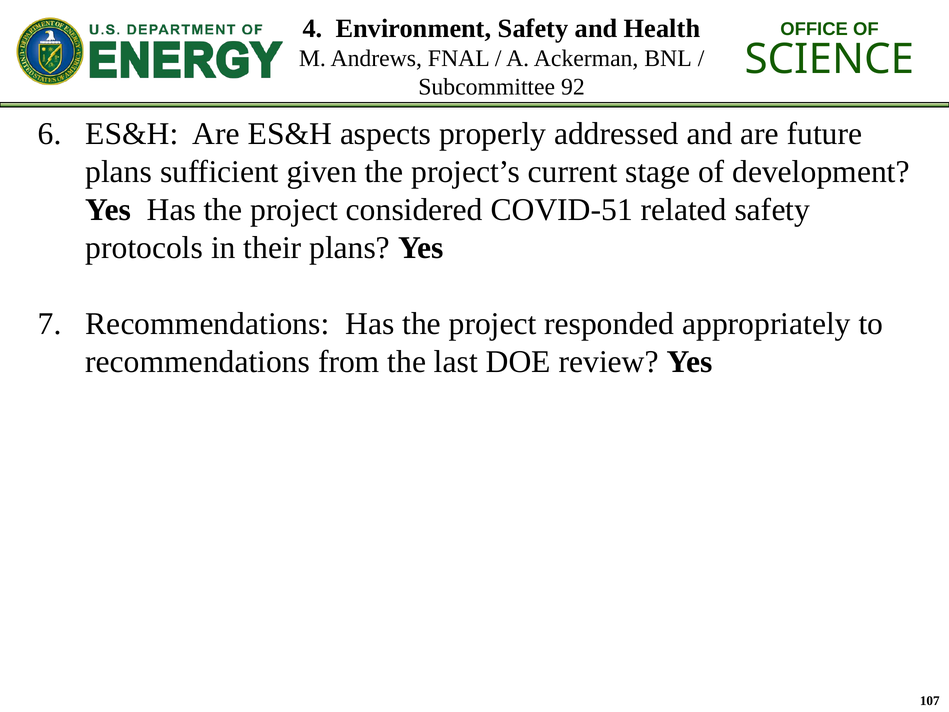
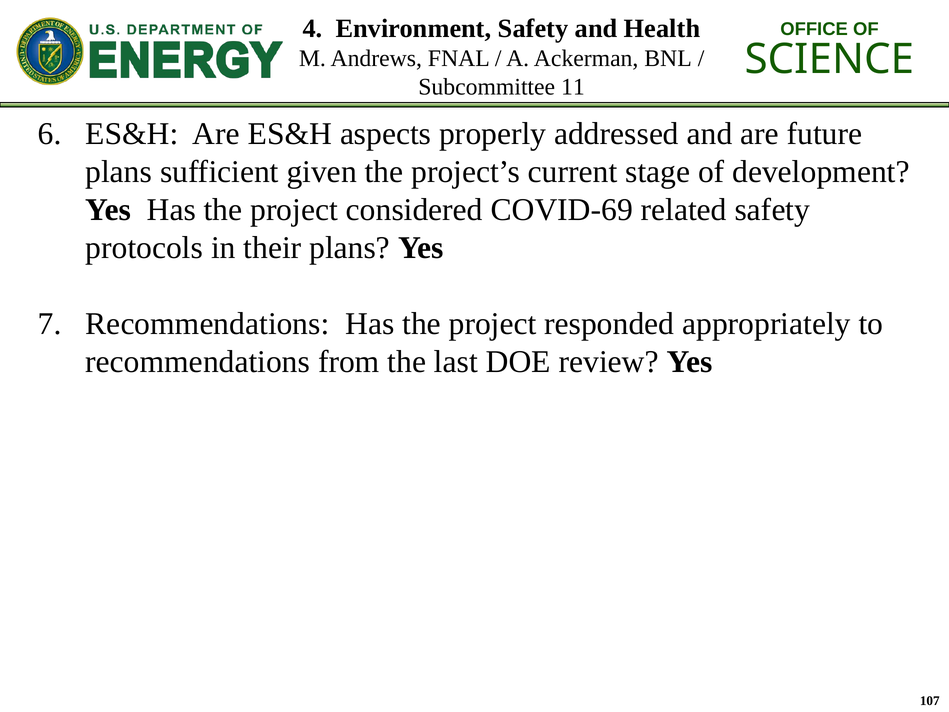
92: 92 -> 11
COVID-51: COVID-51 -> COVID-69
